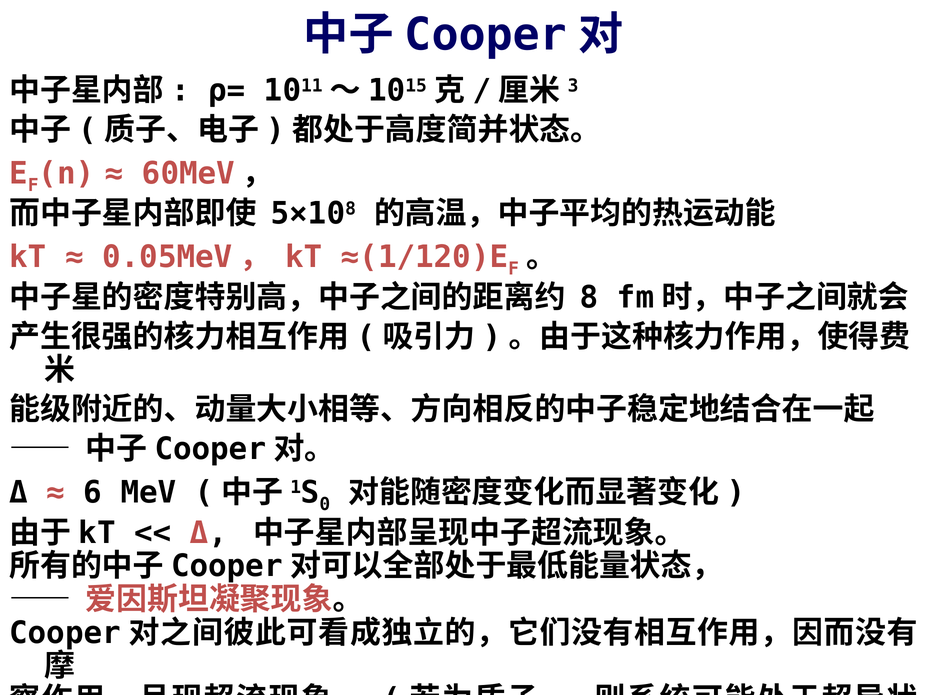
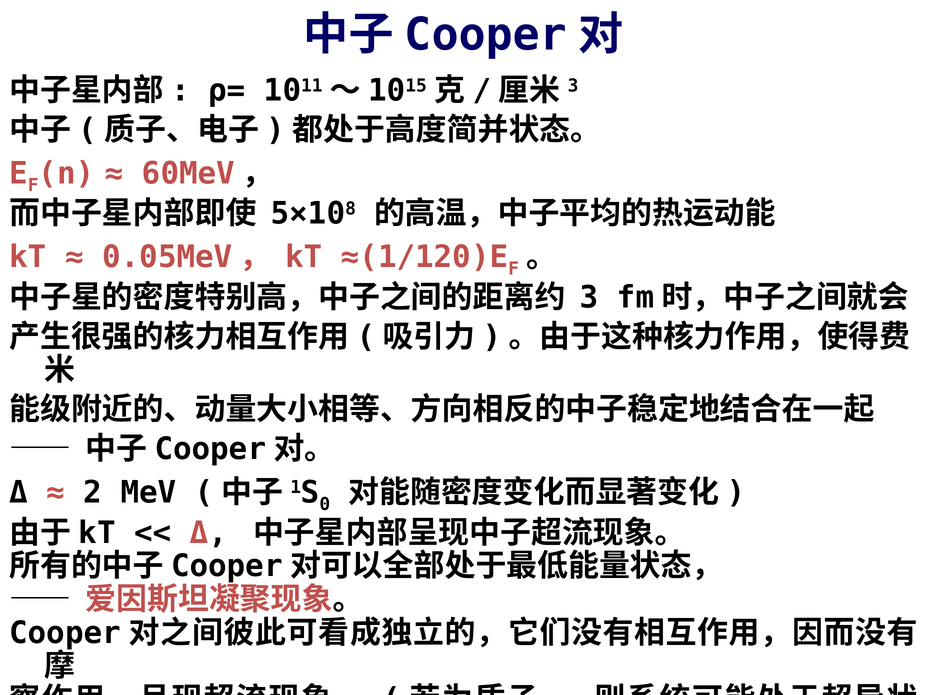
8: 8 -> 3
6: 6 -> 2
